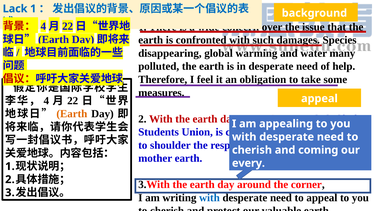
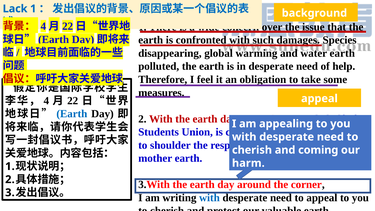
water many: many -> earth
Earth at (72, 114) colour: orange -> blue
every: every -> harm
